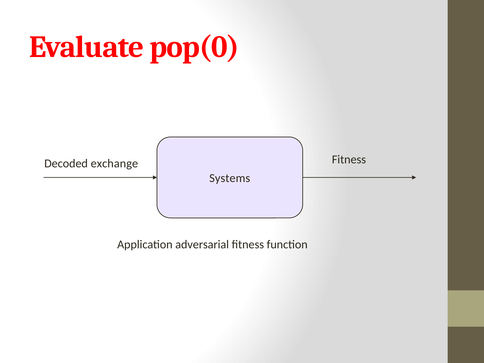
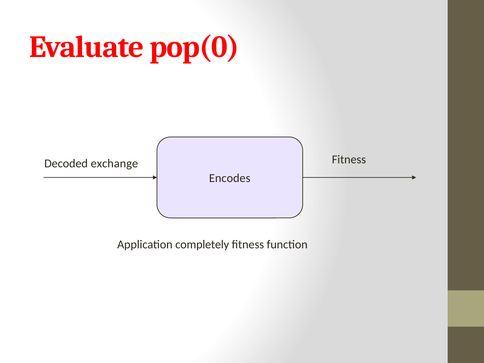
Systems: Systems -> Encodes
adversarial: adversarial -> completely
